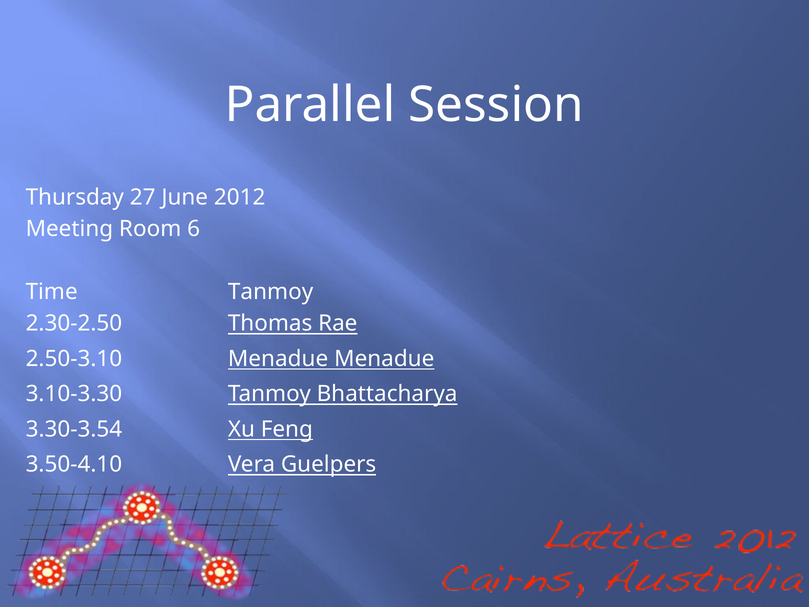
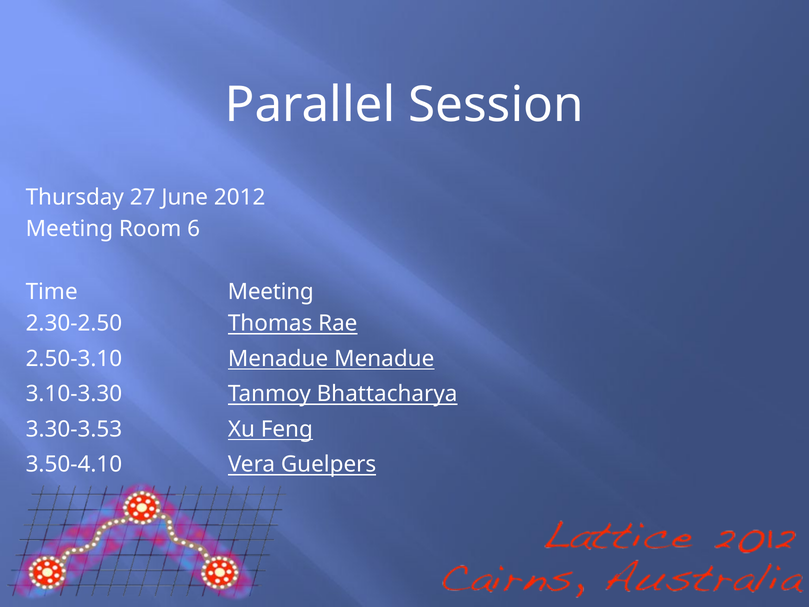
Time Tanmoy: Tanmoy -> Meeting
3.30-3.54: 3.30-3.54 -> 3.30-3.53
